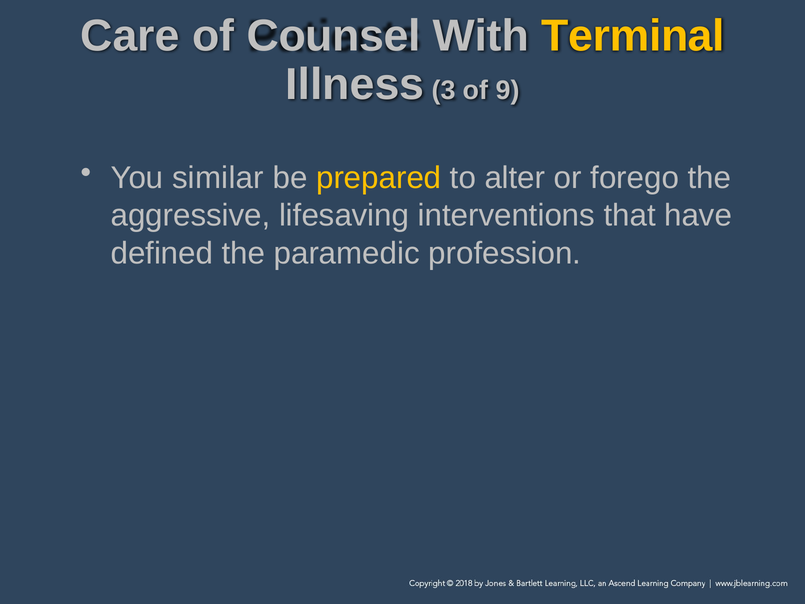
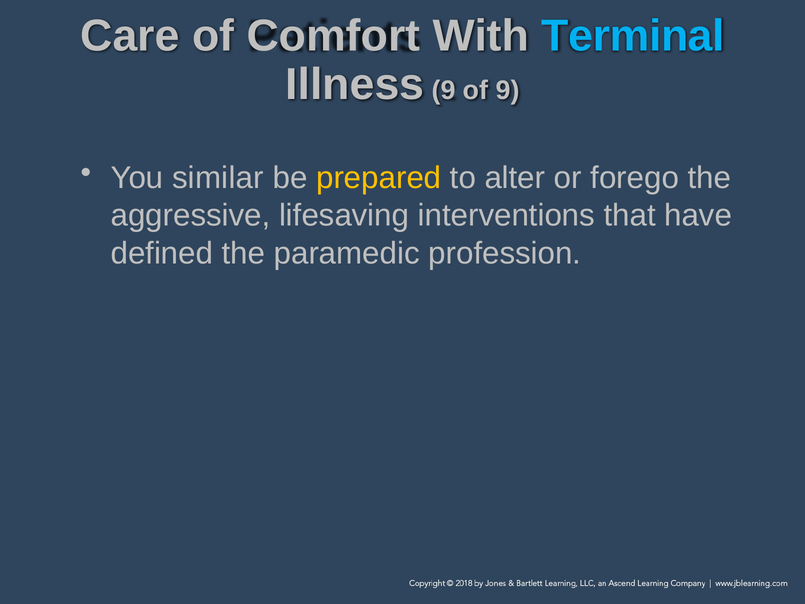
Counsel: Counsel -> Comfort
Terminal colour: yellow -> light blue
Illness 3: 3 -> 9
